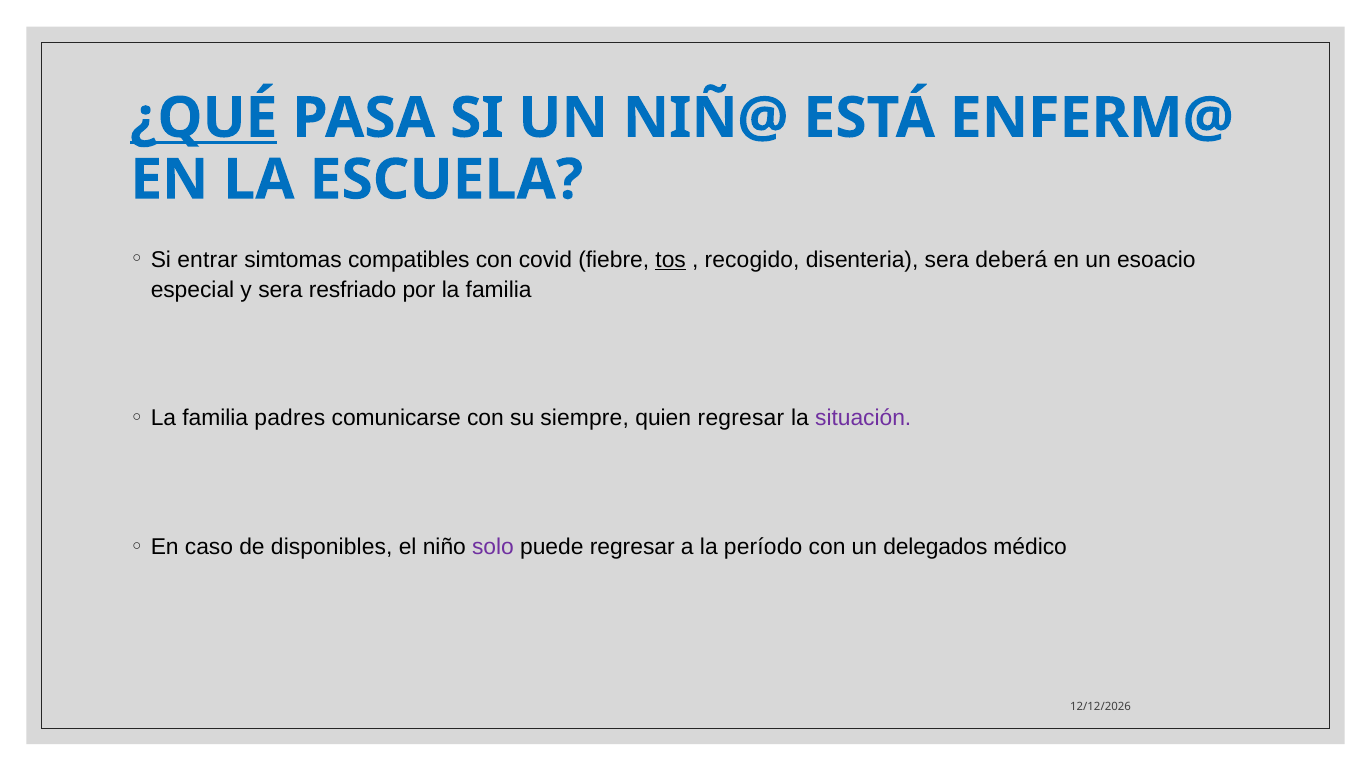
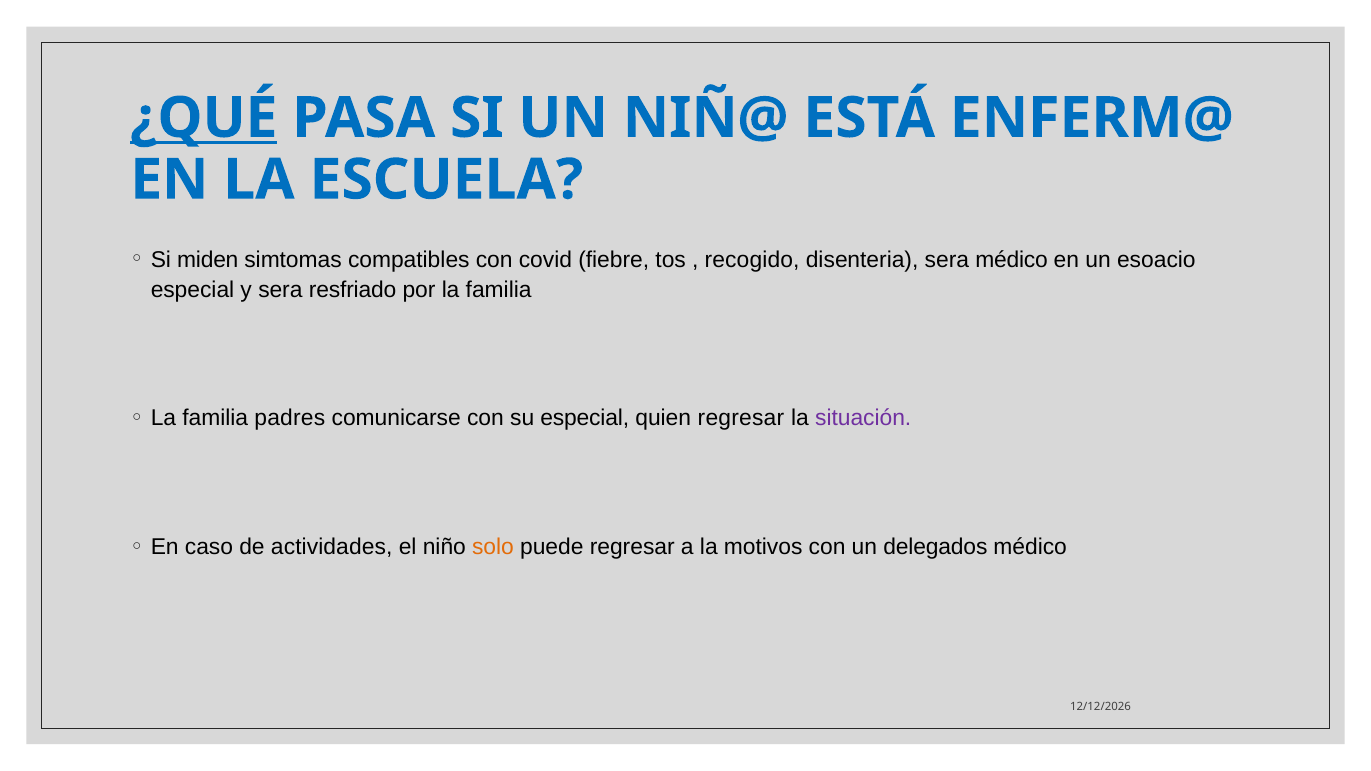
entrar: entrar -> miden
tos underline: present -> none
sera deberá: deberá -> médico
su siempre: siempre -> especial
disponibles: disponibles -> actividades
solo colour: purple -> orange
período: período -> motivos
